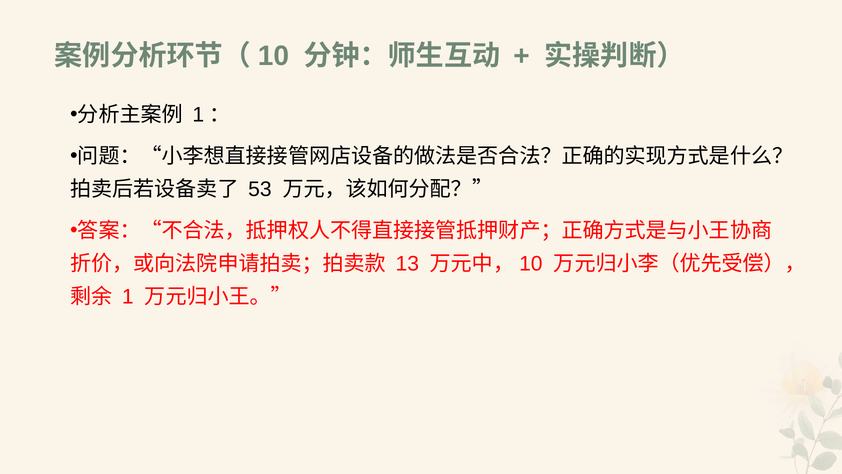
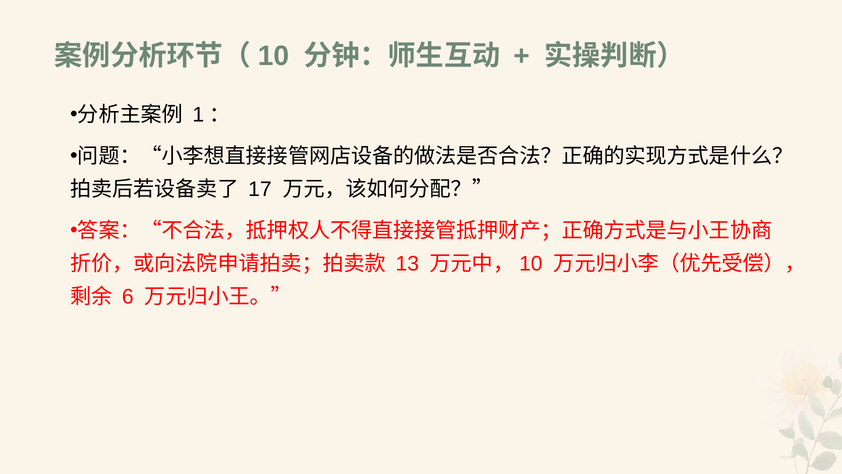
53: 53 -> 17
1: 1 -> 6
